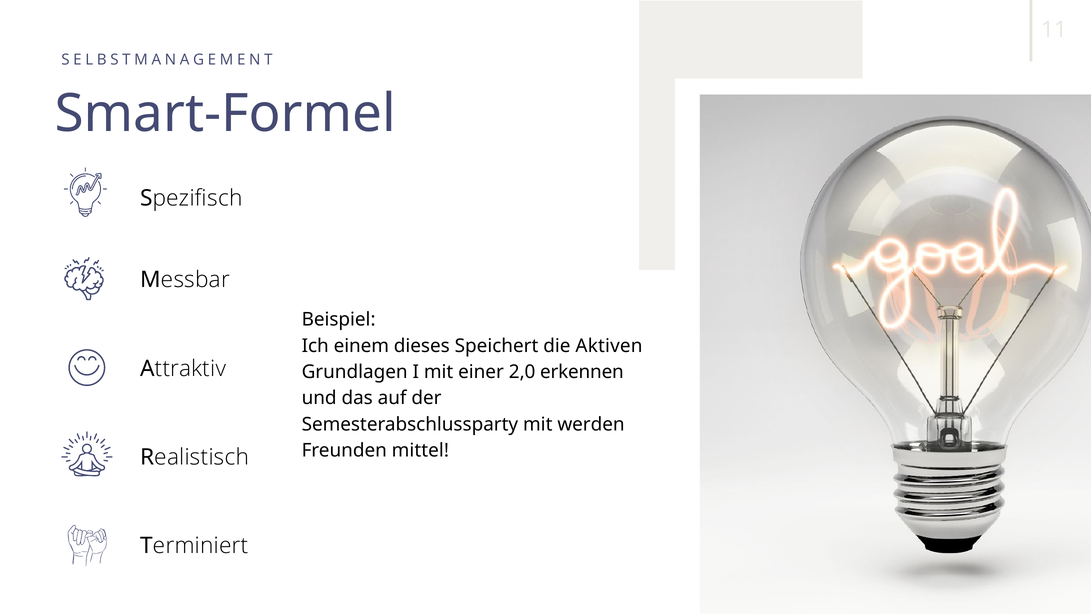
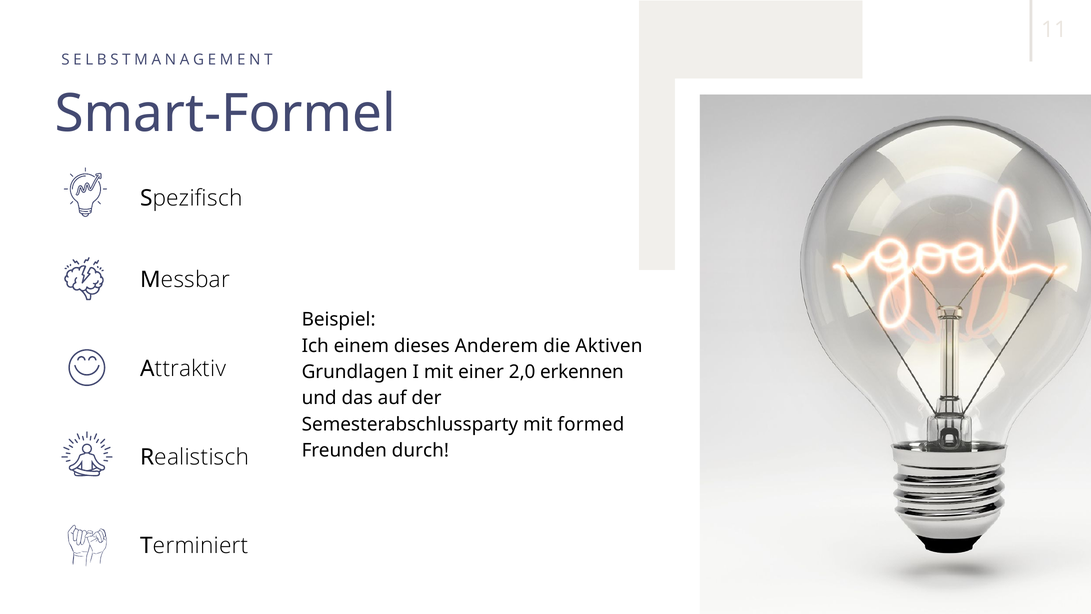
Speichert: Speichert -> Anderem
werden: werden -> formed
mittel: mittel -> durch
